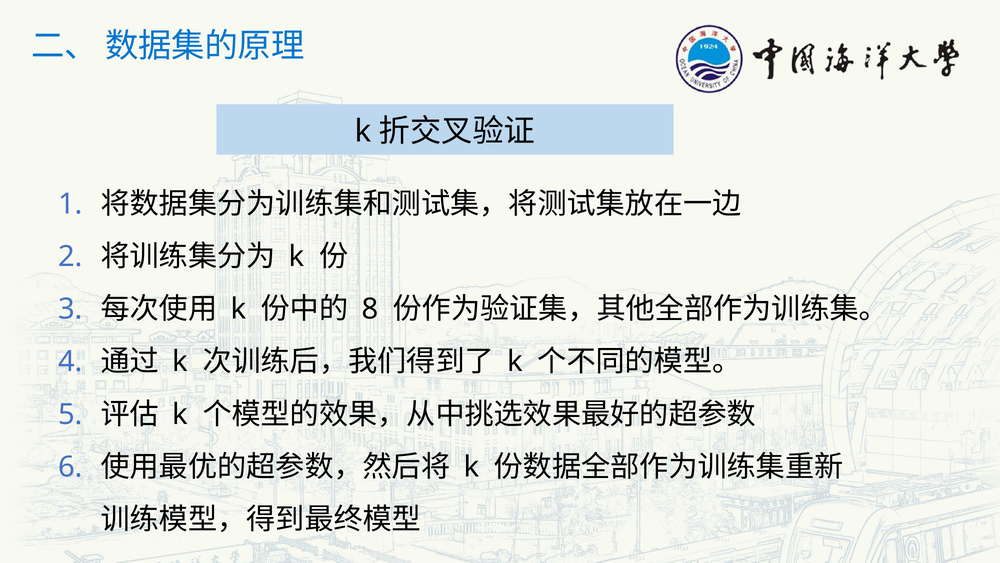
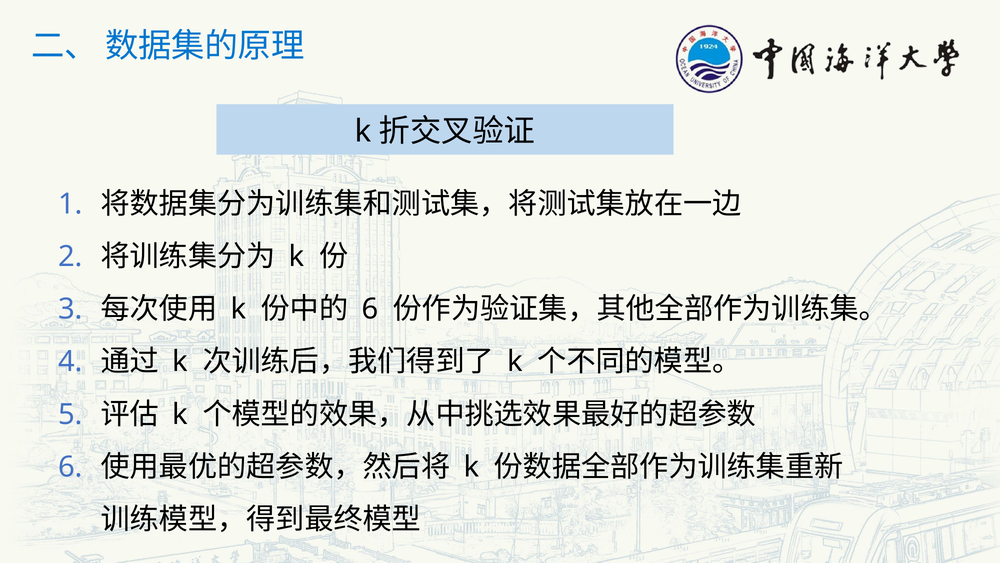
8 at (370, 309): 8 -> 6
